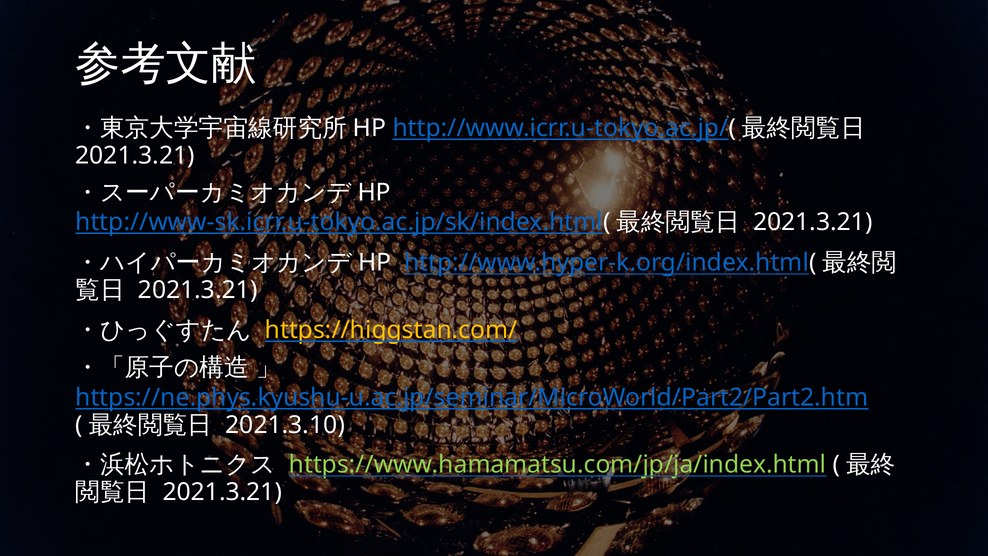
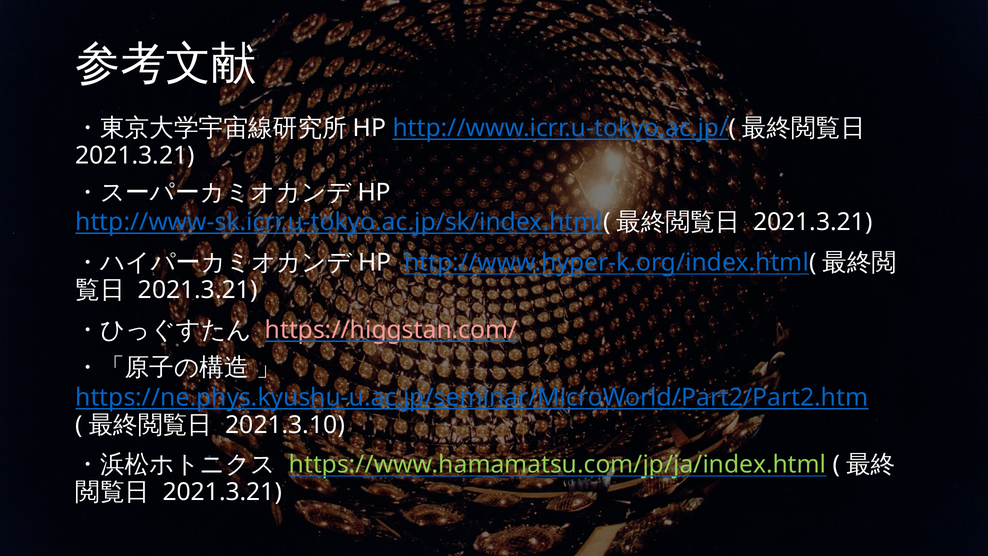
https://higgstan.com/ colour: yellow -> pink
